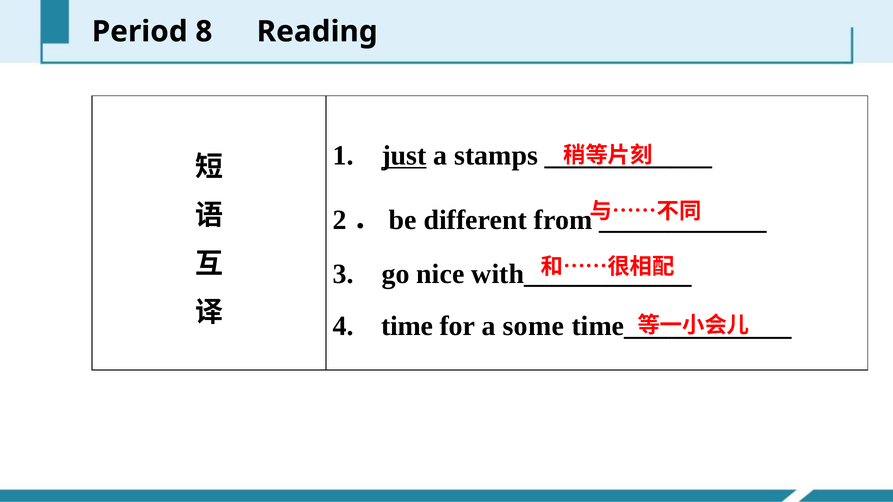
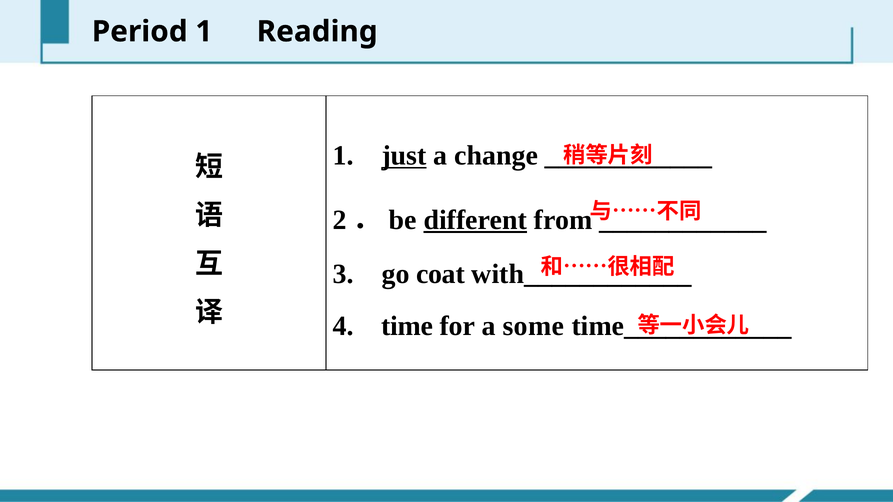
Period 8: 8 -> 1
stamps: stamps -> change
different underline: none -> present
nice: nice -> coat
